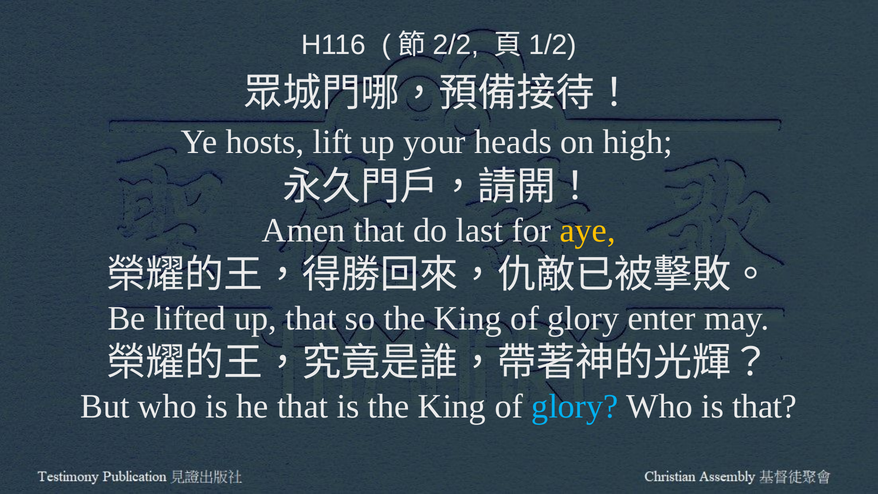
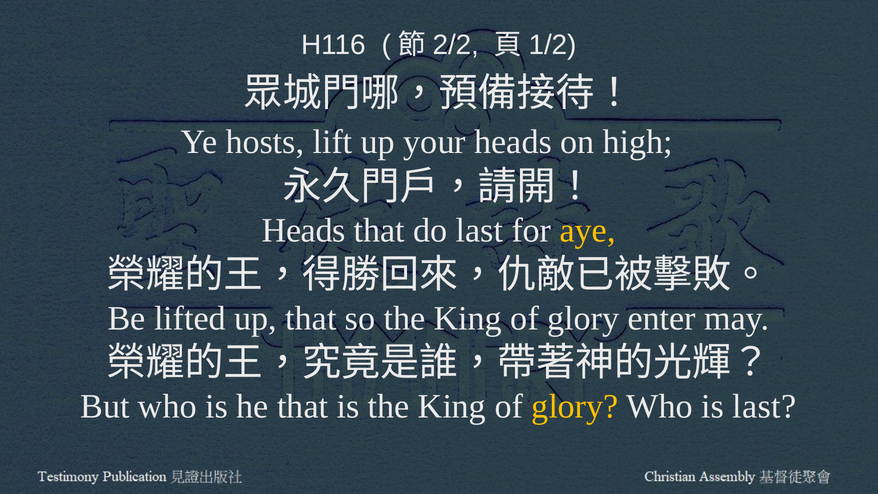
Amen at (304, 231): Amen -> Heads
glory at (575, 406) colour: light blue -> yellow
is that: that -> last
